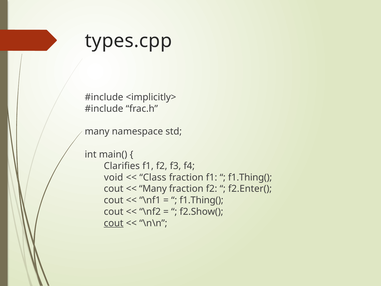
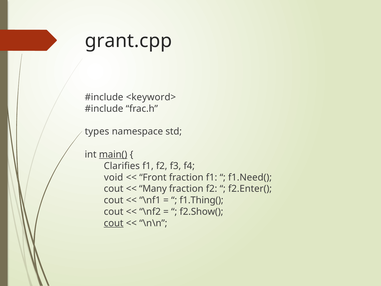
types.cpp: types.cpp -> grant.cpp
<implicitly>: <implicitly> -> <keyword>
many at (97, 131): many -> types
main( underline: none -> present
Class: Class -> Front
f1.Thing( at (250, 177): f1.Thing( -> f1.Need(
